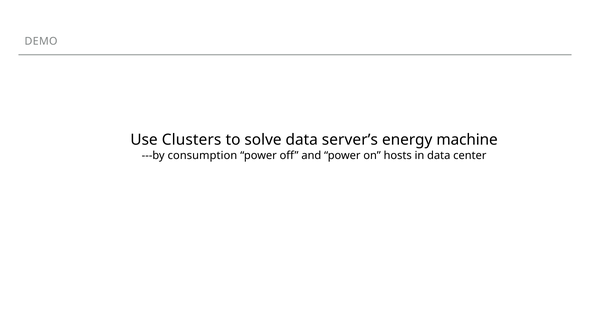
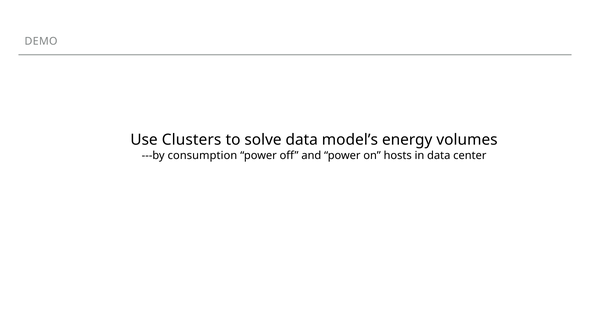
server’s: server’s -> model’s
machine: machine -> volumes
